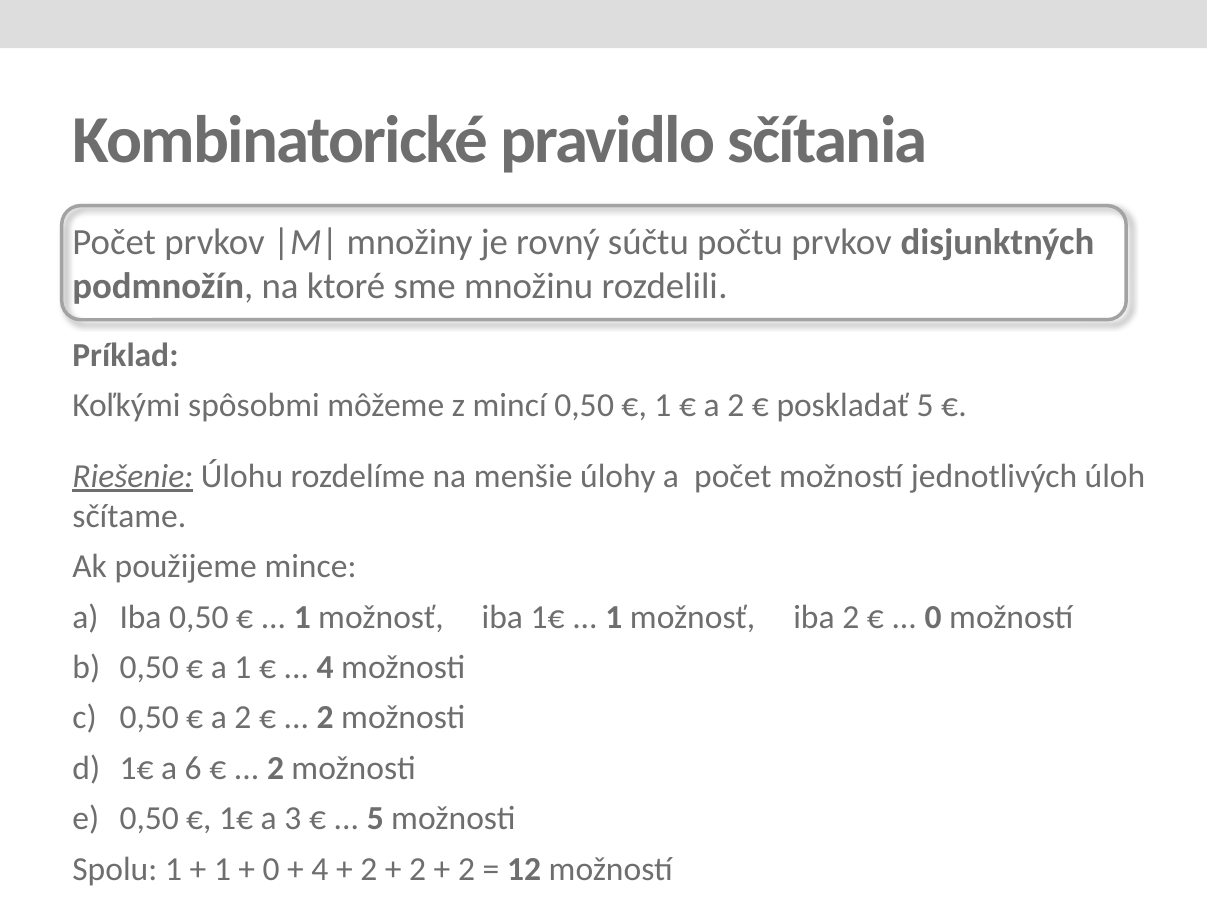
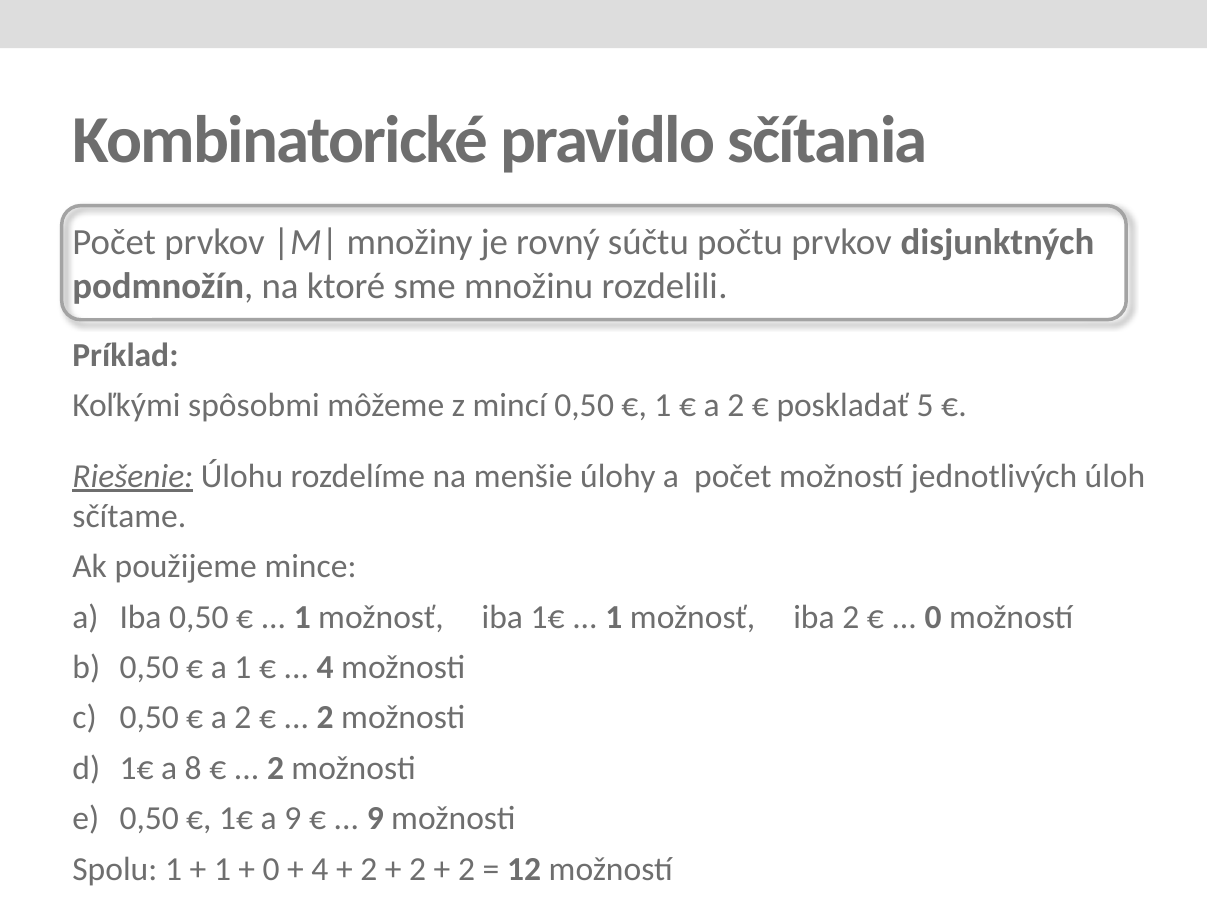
6: 6 -> 8
a 3: 3 -> 9
5 at (375, 818): 5 -> 9
